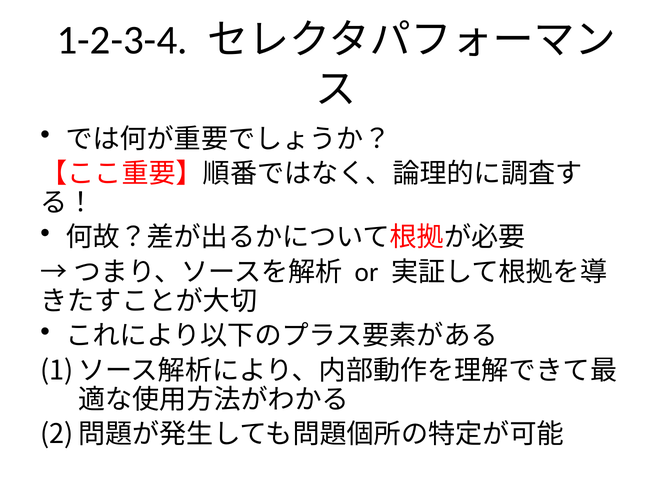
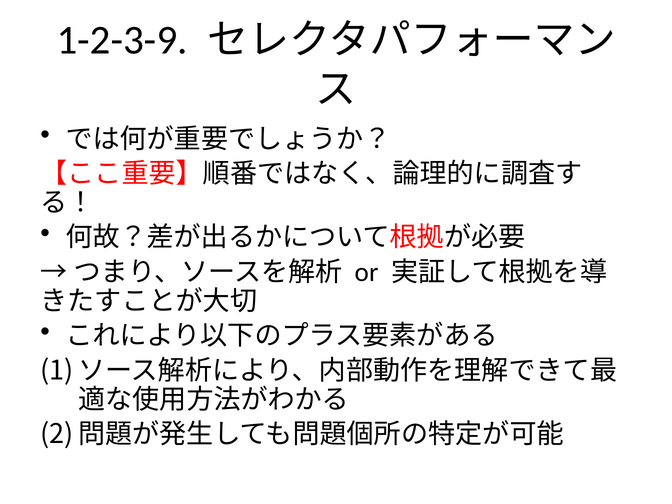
1-2-3-4: 1-2-3-4 -> 1-2-3-9
